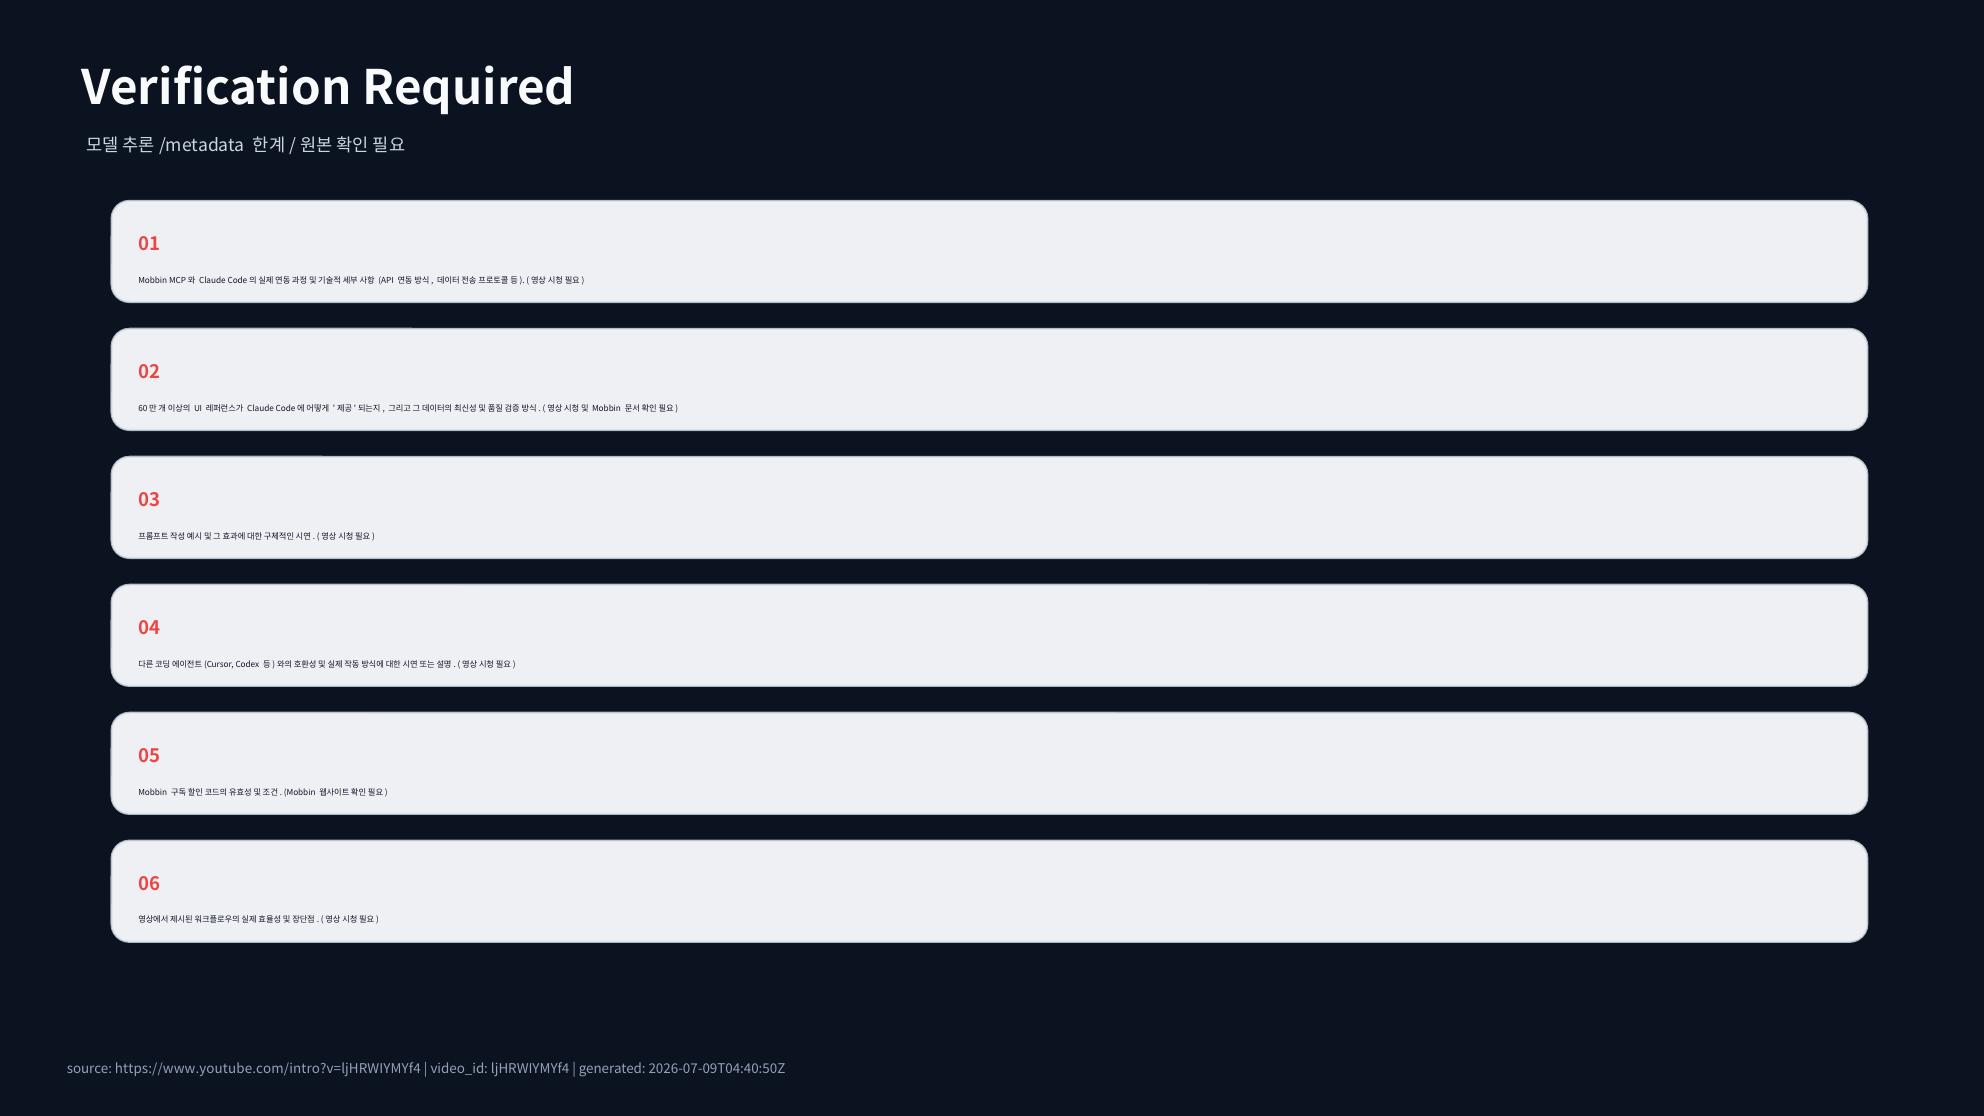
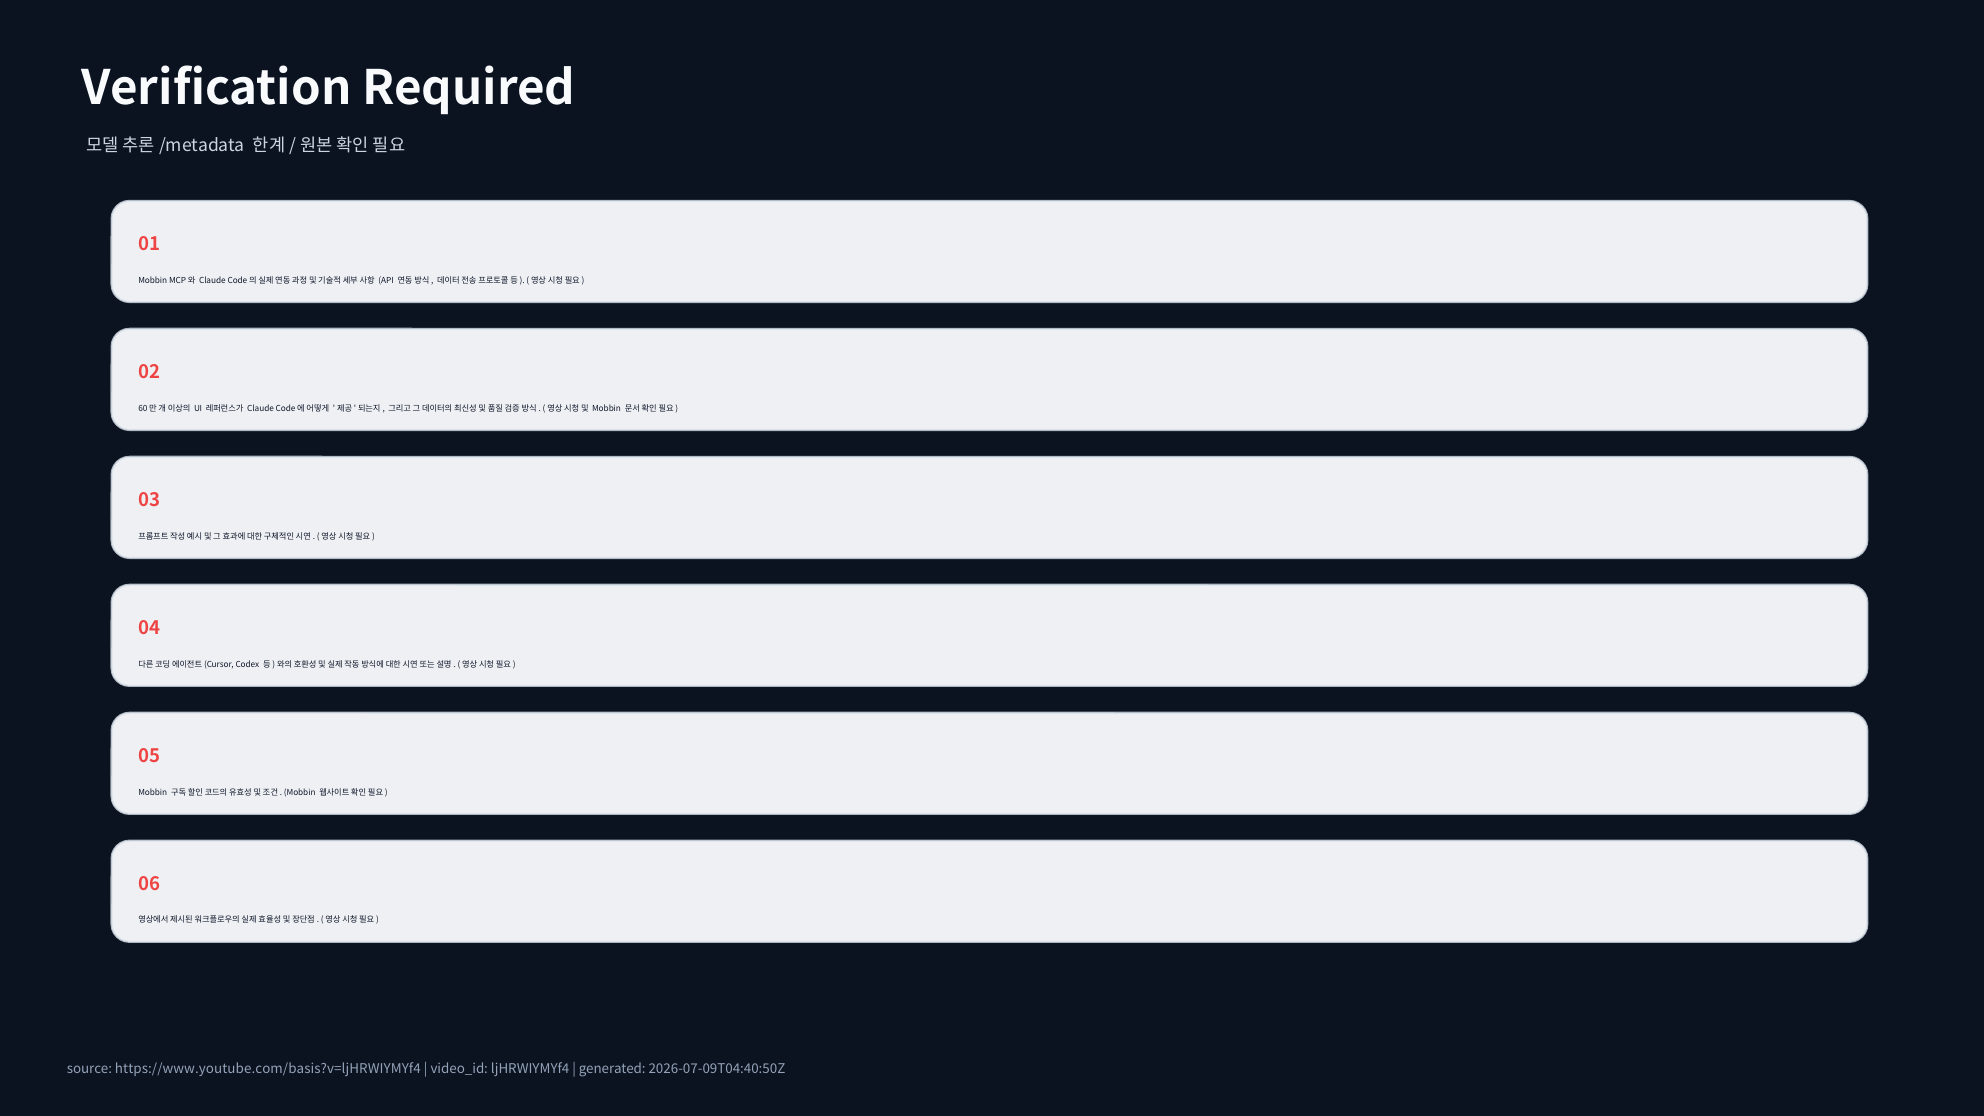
https://www.youtube.com/intro?v=ljHRWIYMYf4: https://www.youtube.com/intro?v=ljHRWIYMYf4 -> https://www.youtube.com/basis?v=ljHRWIYMYf4
